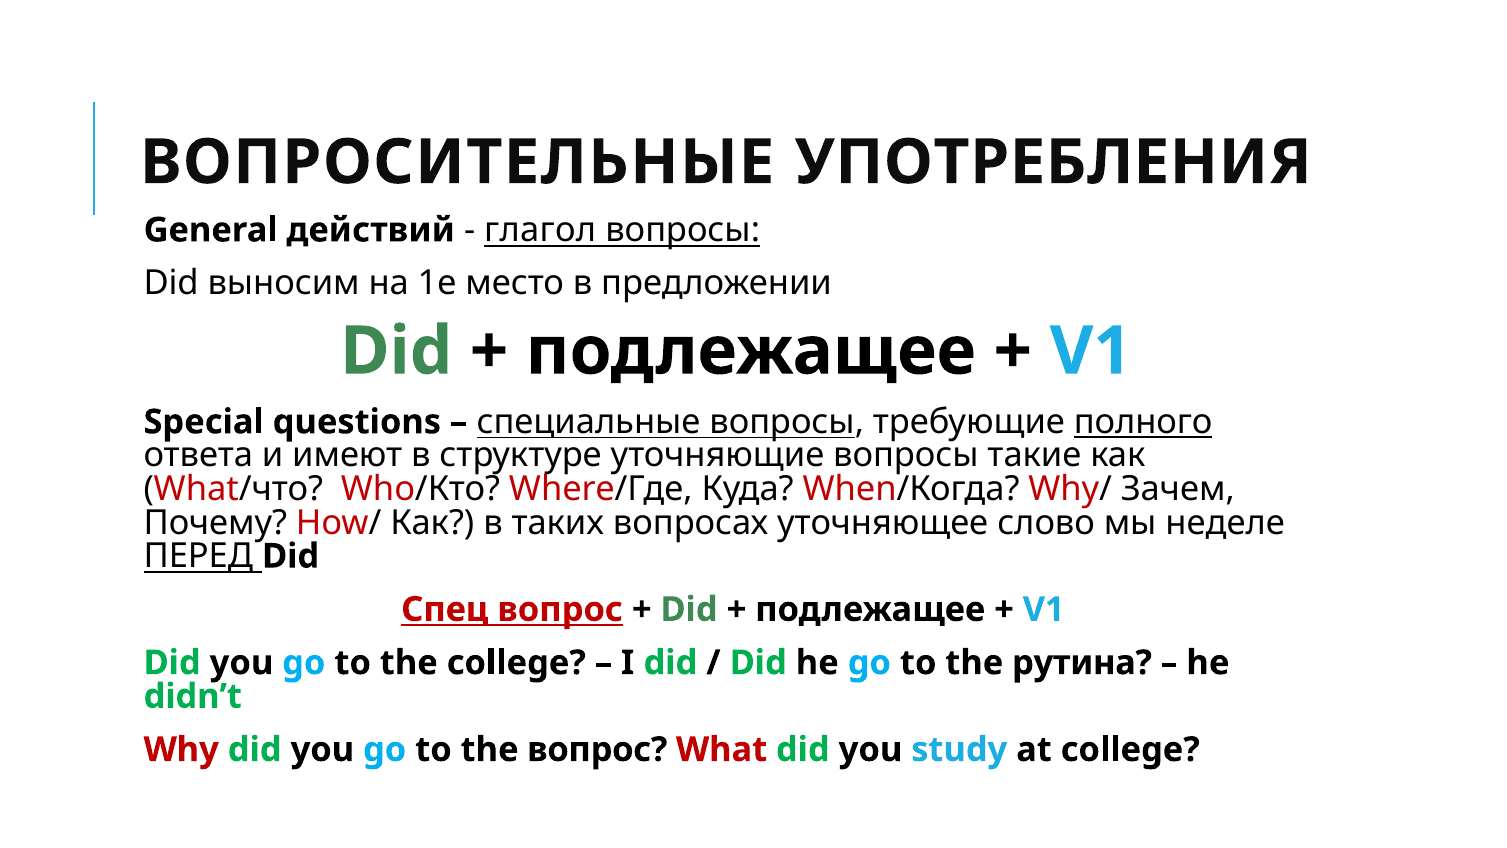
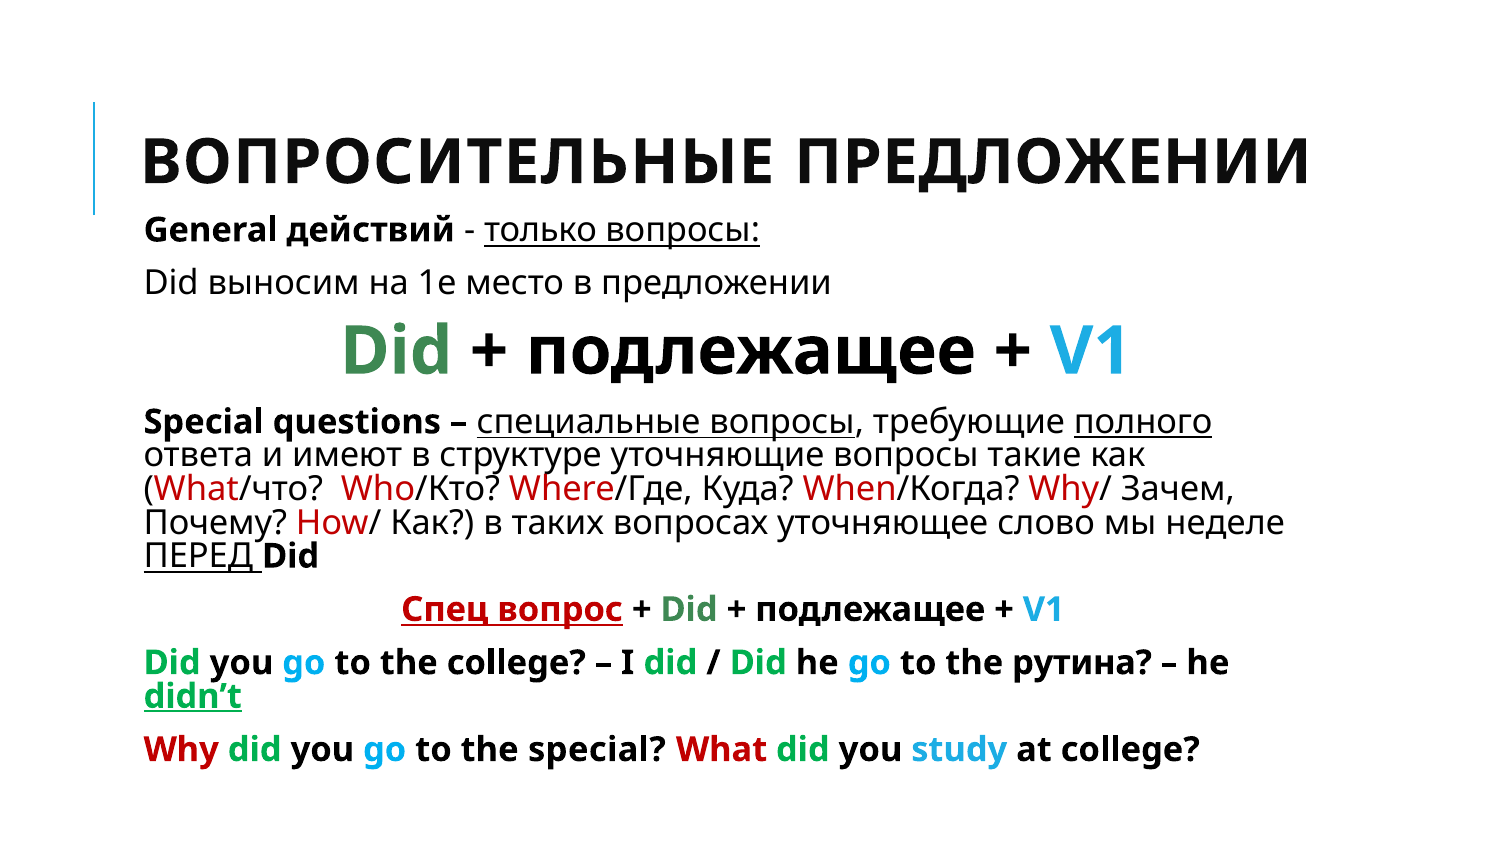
ВОПРОСИТЕЛЬНЫЕ УПОТРЕБЛЕНИЯ: УПОТРЕБЛЕНИЯ -> ПРЕДЛОЖЕНИИ
глагол: глагол -> только
didn’t underline: none -> present
the вопрос: вопрос -> special
